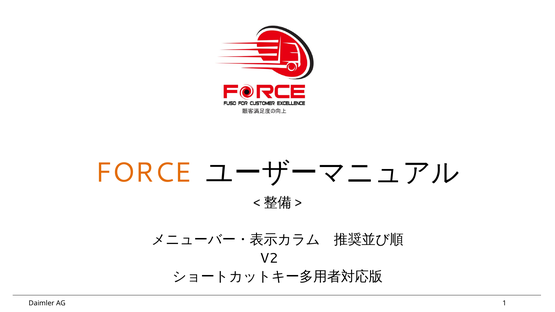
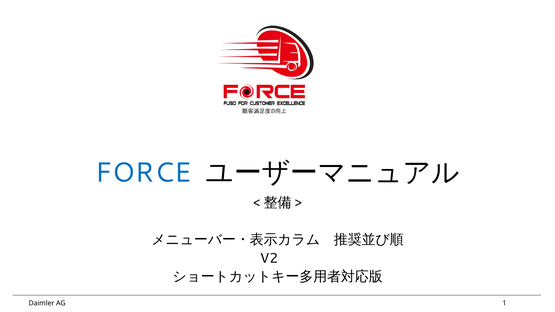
FORCE colour: orange -> blue
